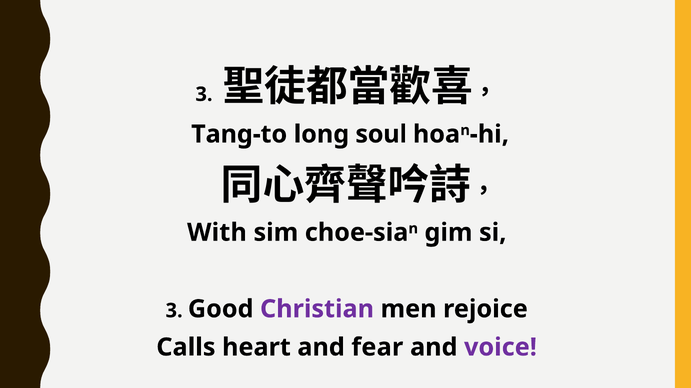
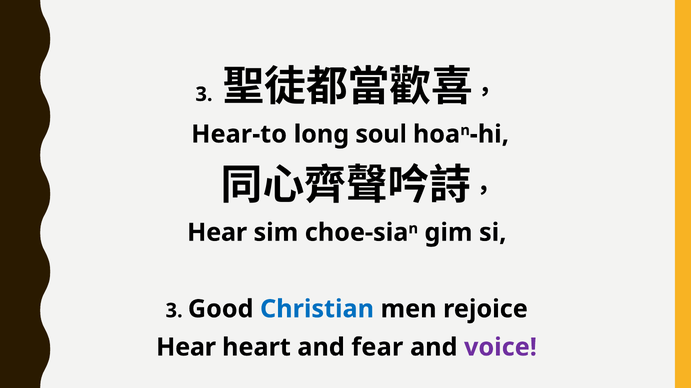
Tang-to: Tang-to -> Hear-to
With at (217, 233): With -> Hear
Christian colour: purple -> blue
Calls at (186, 348): Calls -> Hear
